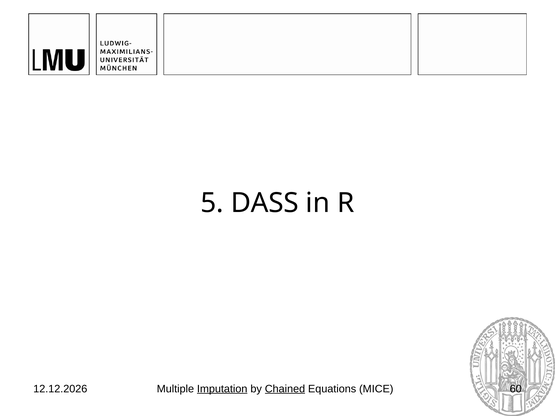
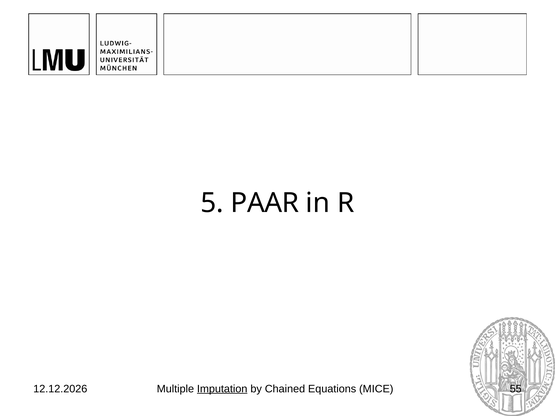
DASS: DASS -> PAAR
Chained underline: present -> none
60: 60 -> 55
